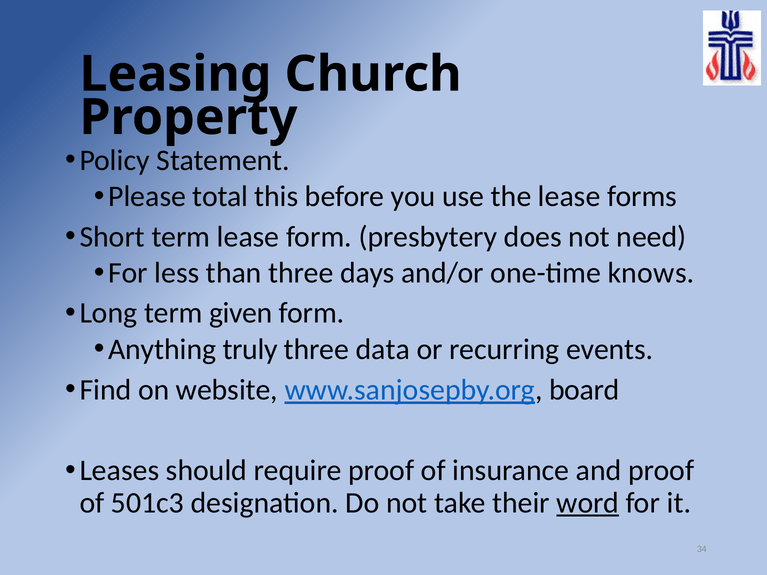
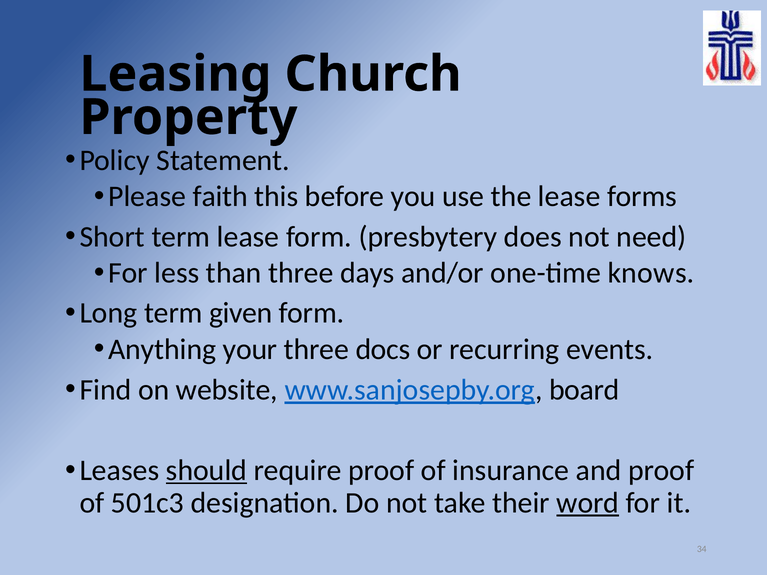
total: total -> faith
truly: truly -> your
data: data -> docs
should underline: none -> present
